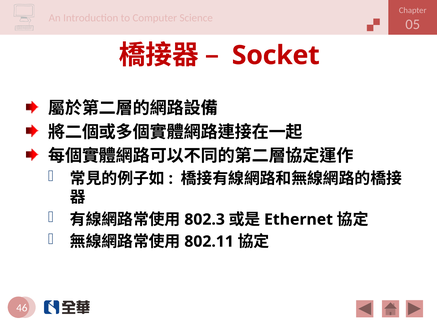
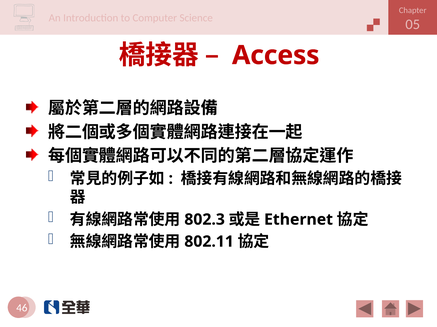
Socket: Socket -> Access
